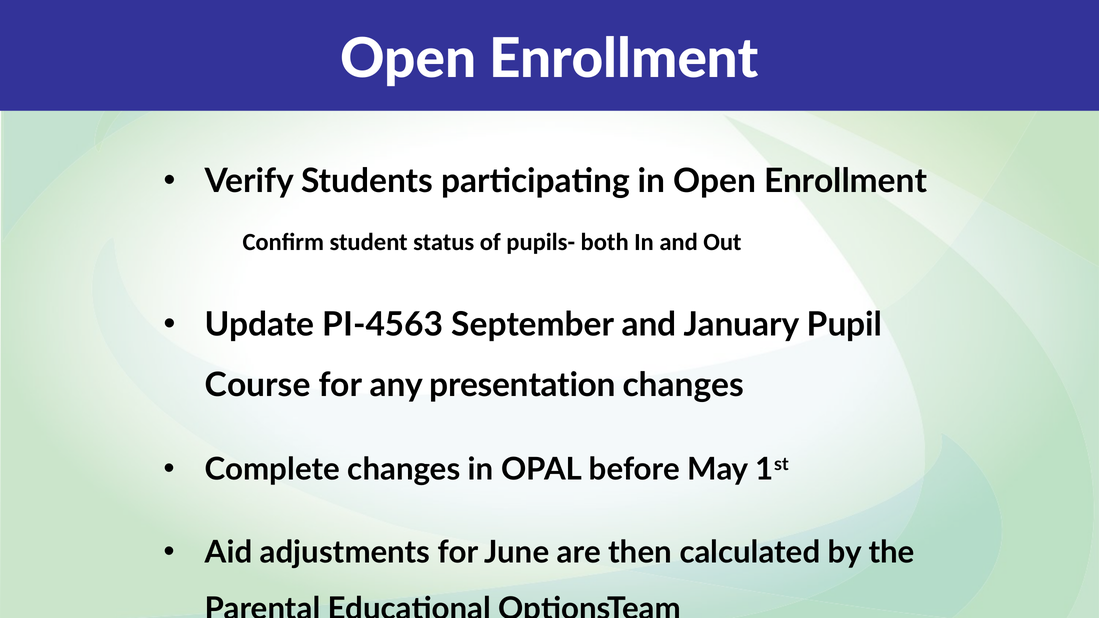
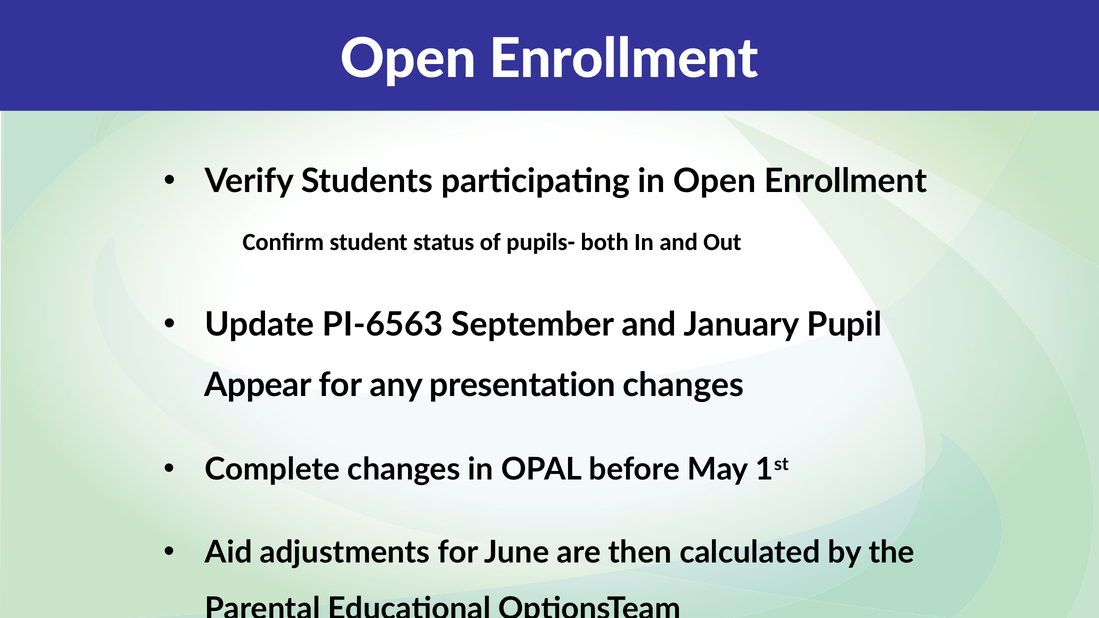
PI-4563: PI-4563 -> PI-6563
Course: Course -> Appear
